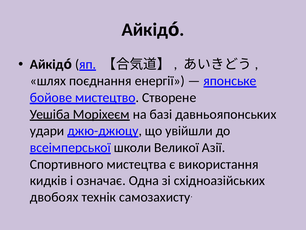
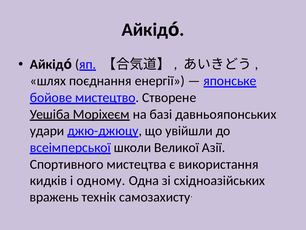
означає: означає -> одному
двобоях: двобоях -> вражень
